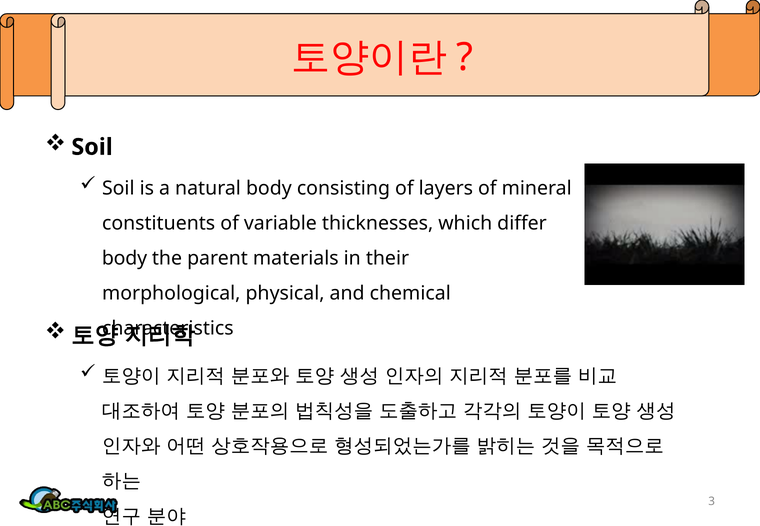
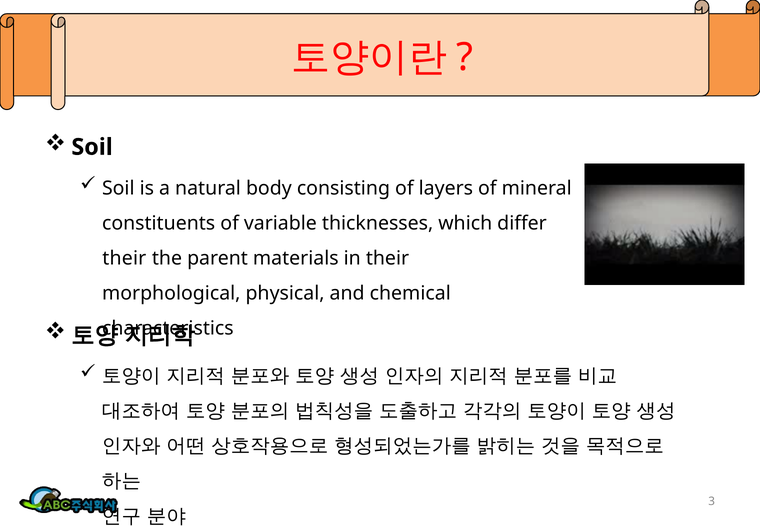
body at (125, 258): body -> their
